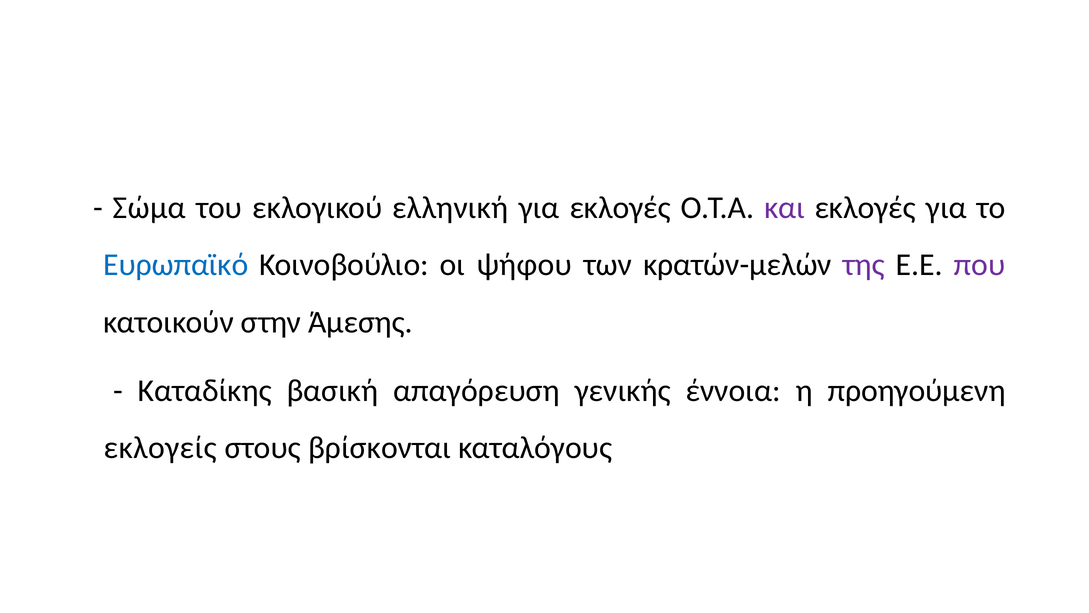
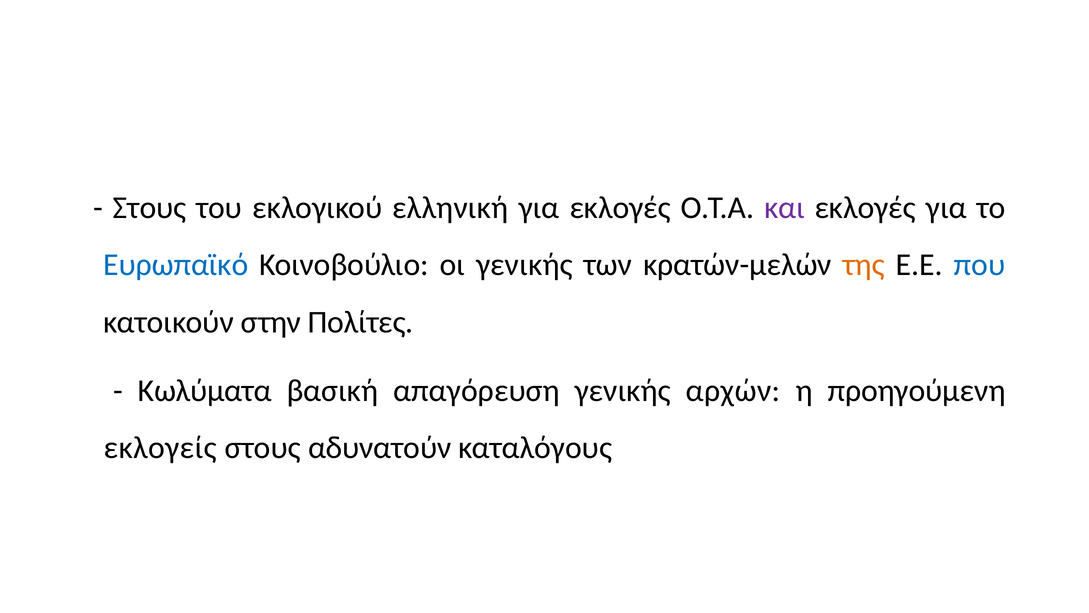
Σώμα at (149, 207): Σώμα -> Στους
οι ψήφου: ψήφου -> γενικής
της colour: purple -> orange
που colour: purple -> blue
Άμεσης: Άμεσης -> Πολίτες
Καταδίκης: Καταδίκης -> Κωλύματα
έννοια: έννοια -> αρχών
βρίσκονται: βρίσκονται -> αδυνατούν
